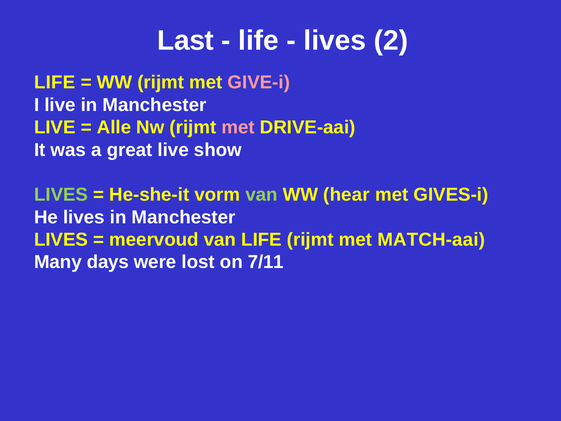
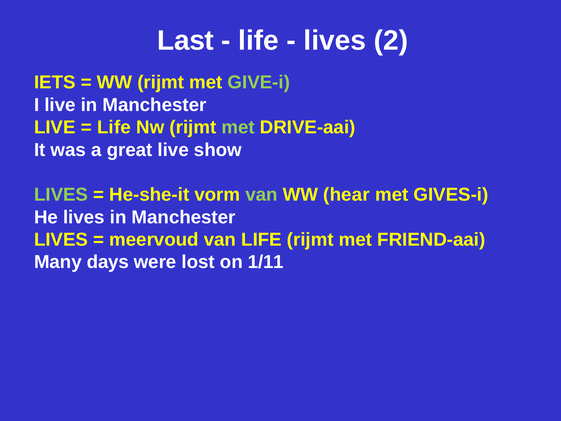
LIFE at (55, 82): LIFE -> IETS
GIVE-i colour: pink -> light green
Alle at (114, 127): Alle -> Life
met at (238, 127) colour: pink -> light green
MATCH-aai: MATCH-aai -> FRIEND-aai
7/11: 7/11 -> 1/11
